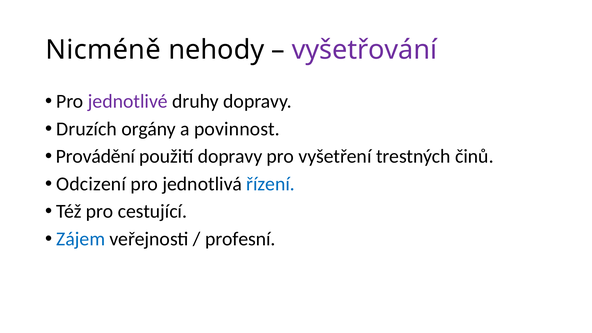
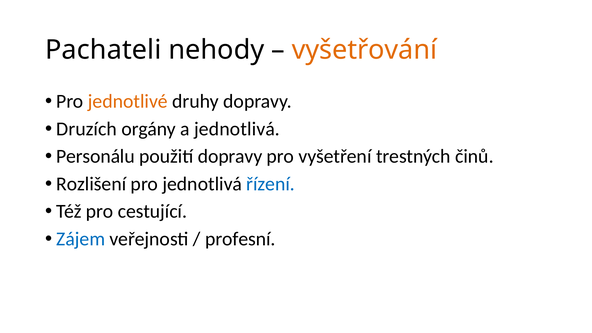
Nicméně: Nicméně -> Pachateli
vyšetřování colour: purple -> orange
jednotlivé colour: purple -> orange
a povinnost: povinnost -> jednotlivá
Provádění: Provádění -> Personálu
Odcizení: Odcizení -> Rozlišení
